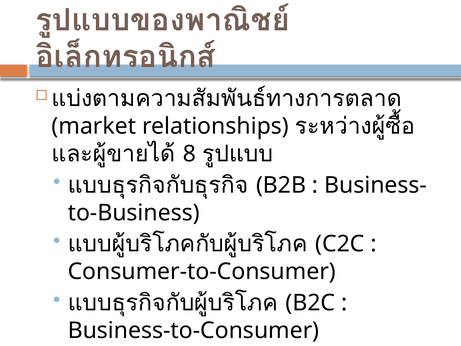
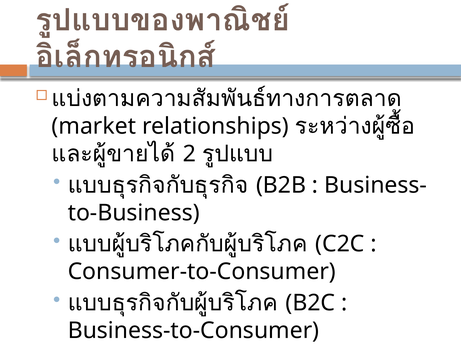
8: 8 -> 2
